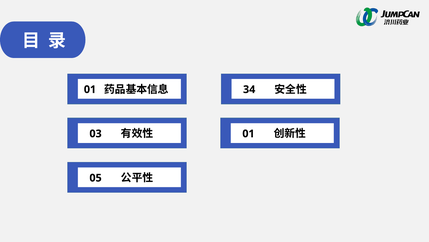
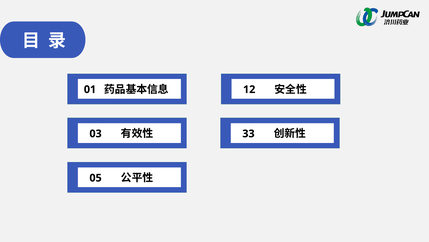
34: 34 -> 12
01 at (248, 133): 01 -> 33
